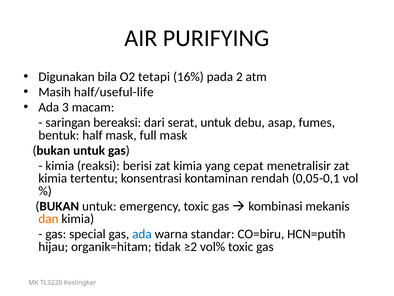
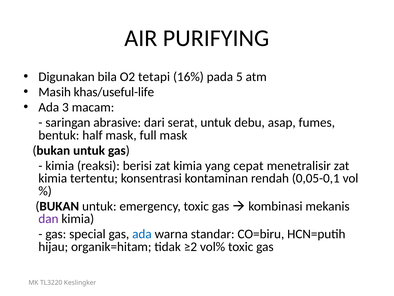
2: 2 -> 5
half/useful-life: half/useful-life -> khas/useful-life
bereaksi: bereaksi -> abrasive
dan colour: orange -> purple
